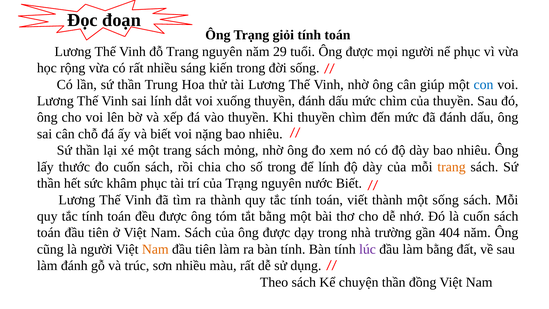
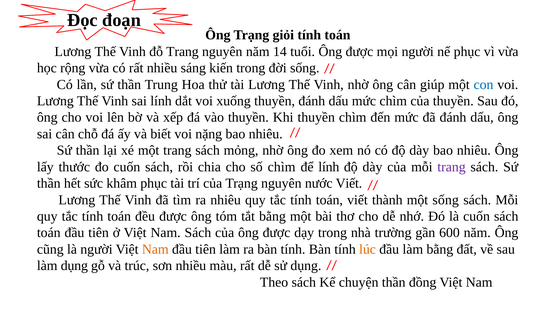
29: 29 -> 14
số trong: trong -> chìm
trang at (452, 167) colour: orange -> purple
nước Biết: Biết -> Viết
ra thành: thành -> nhiêu
404: 404 -> 600
lúc colour: purple -> orange
làm đánh: đánh -> dụng
